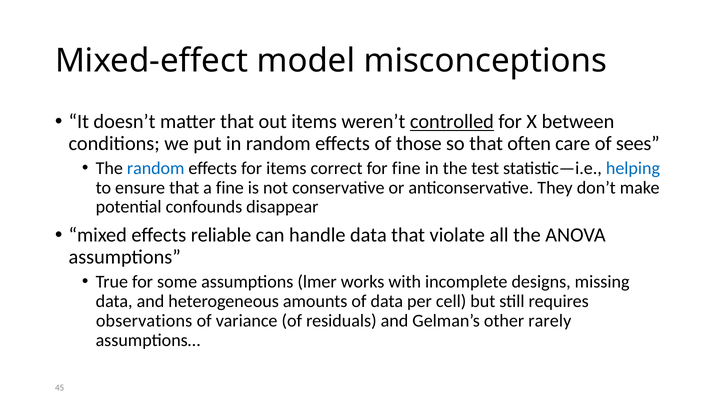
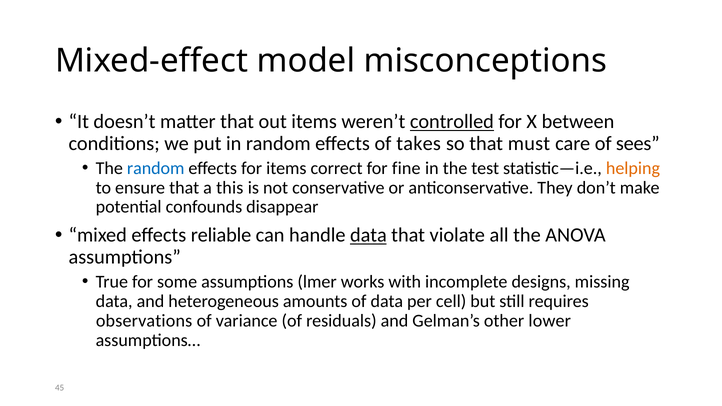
those: those -> takes
often: often -> must
helping colour: blue -> orange
a fine: fine -> this
data at (368, 235) underline: none -> present
rarely: rarely -> lower
